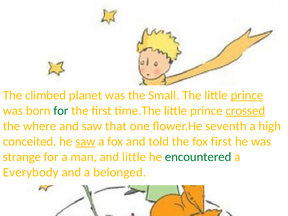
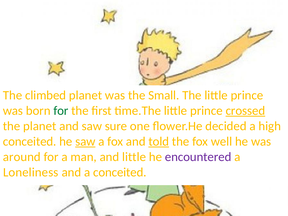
prince at (247, 95) underline: present -> none
the where: where -> planet
that: that -> sure
seventh: seventh -> decided
told underline: none -> present
fox first: first -> well
strange: strange -> around
encountered colour: green -> purple
Everybody: Everybody -> Loneliness
a belonged: belonged -> conceited
